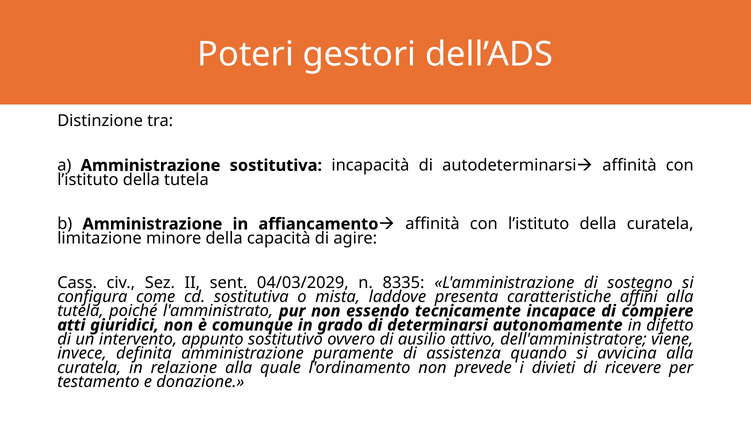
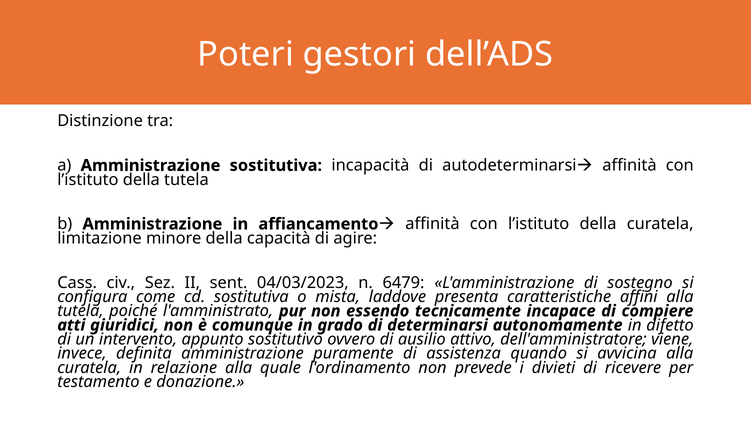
04/03/2029: 04/03/2029 -> 04/03/2023
8335: 8335 -> 6479
